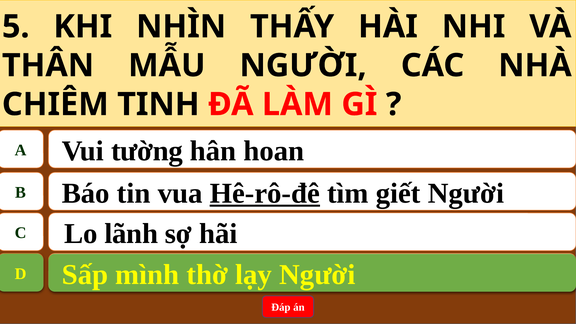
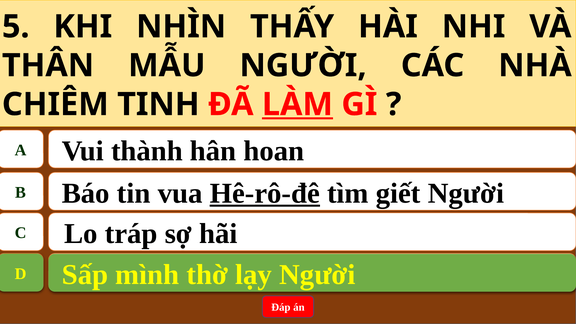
LÀM underline: none -> present
tường: tường -> thành
lãnh: lãnh -> tráp
